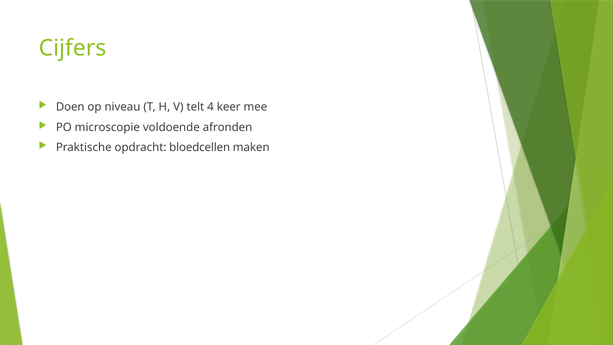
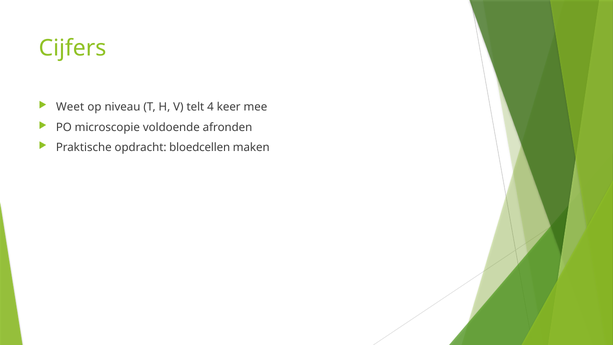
Doen: Doen -> Weet
